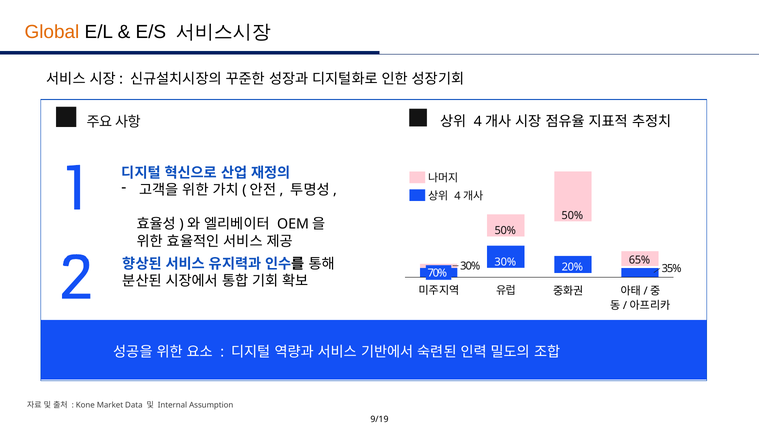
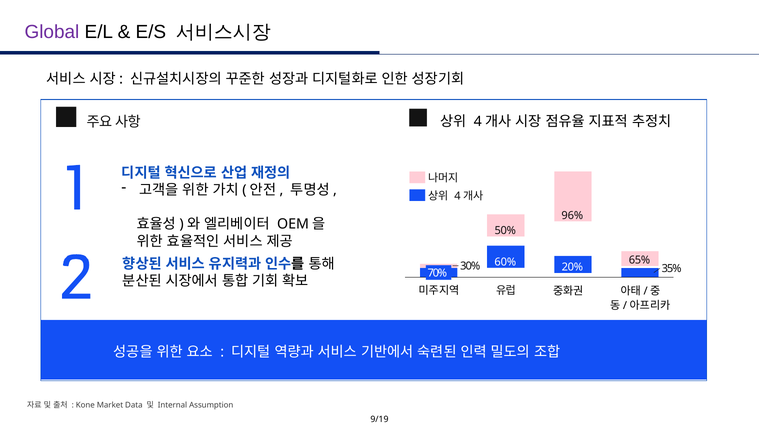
Global colour: orange -> purple
50% at (572, 215): 50% -> 96%
30% at (505, 262): 30% -> 60%
